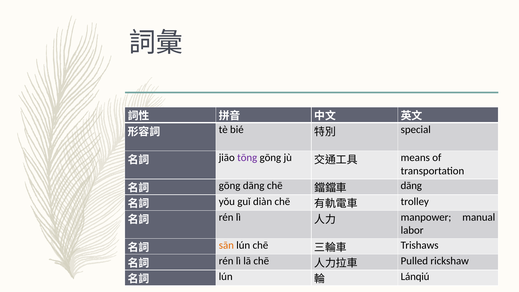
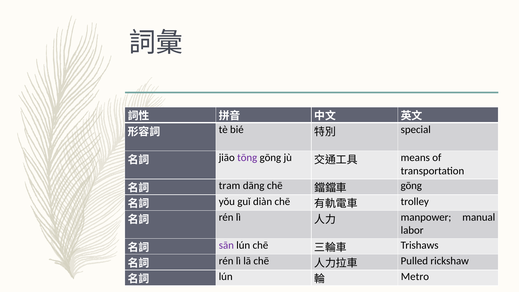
gōng at (230, 186): gōng -> tram
dāng at (411, 186): dāng -> gōng
sān colour: orange -> purple
Lánqiú: Lánqiú -> Metro
